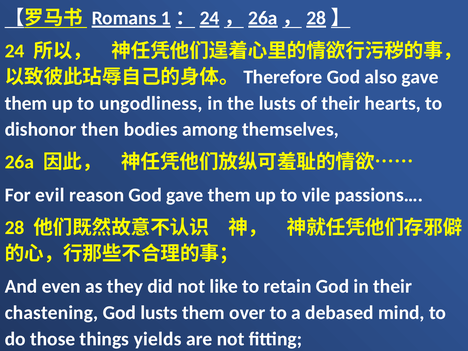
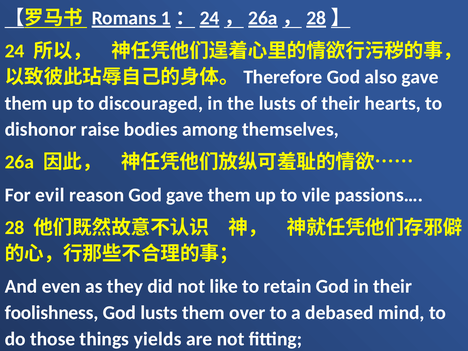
ungodliness: ungodliness -> discouraged
then: then -> raise
chastening: chastening -> foolishness
